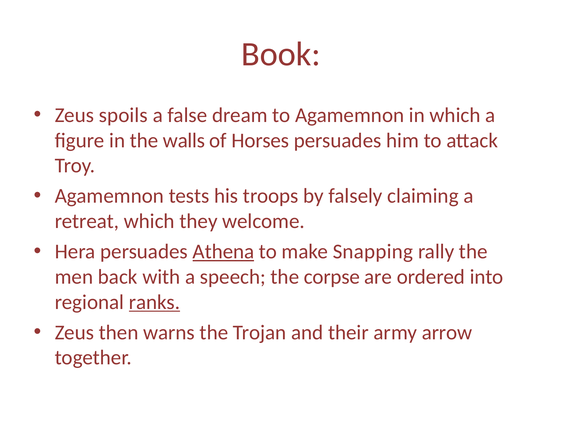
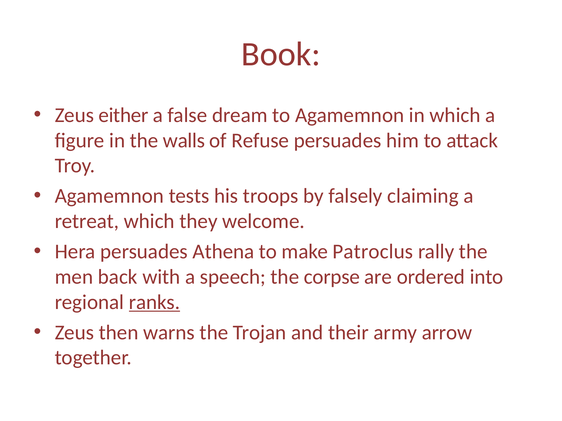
spoils: spoils -> either
Horses: Horses -> Refuse
Athena underline: present -> none
Snapping: Snapping -> Patroclus
